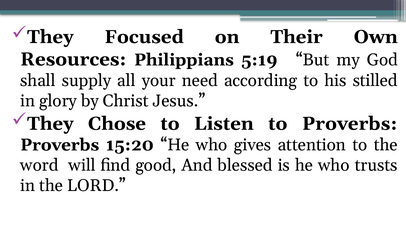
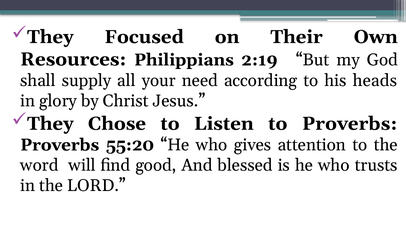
5:19: 5:19 -> 2:19
stilled: stilled -> heads
15:20: 15:20 -> 55:20
